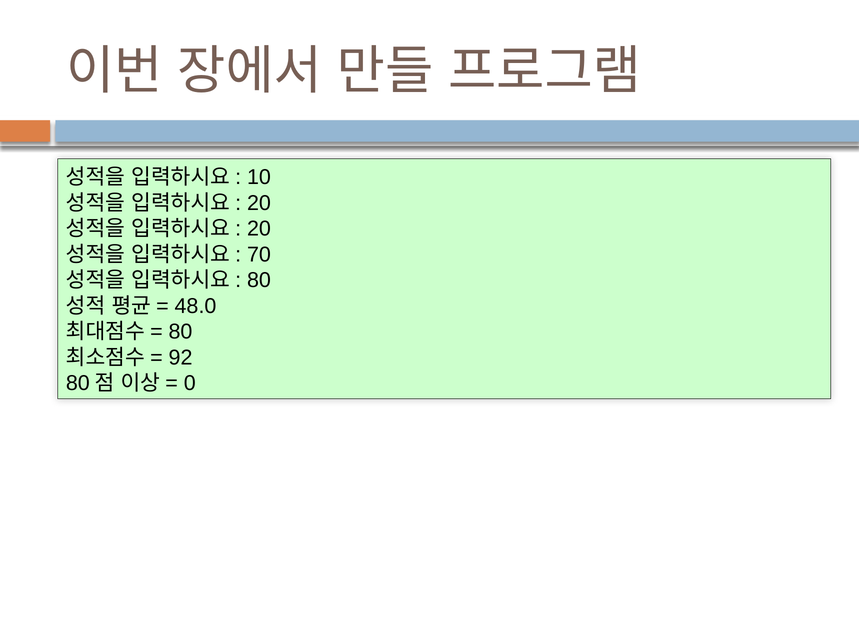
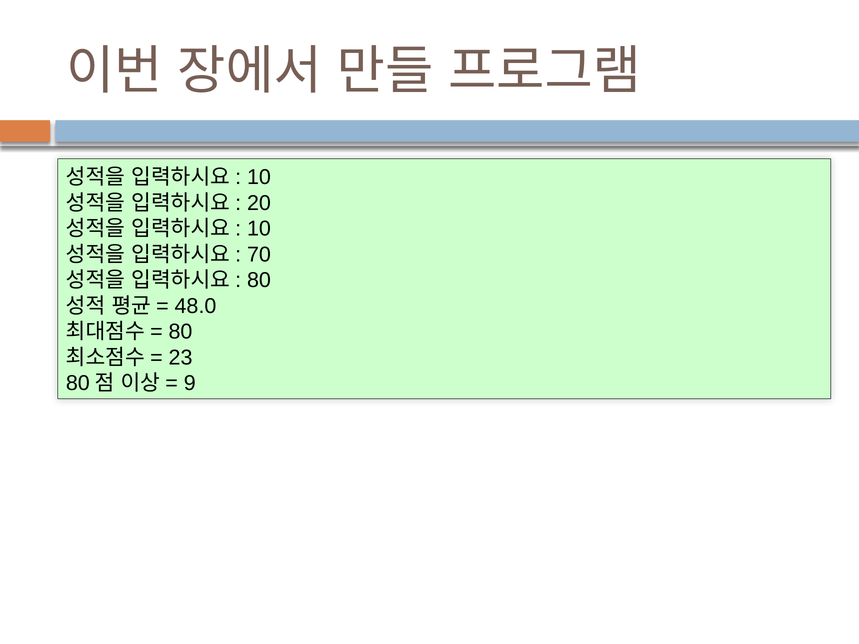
20 at (259, 229): 20 -> 10
92: 92 -> 23
0: 0 -> 9
